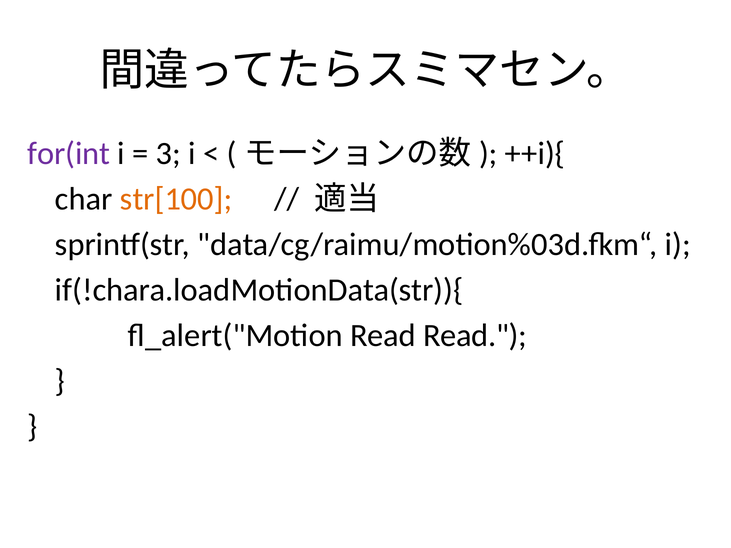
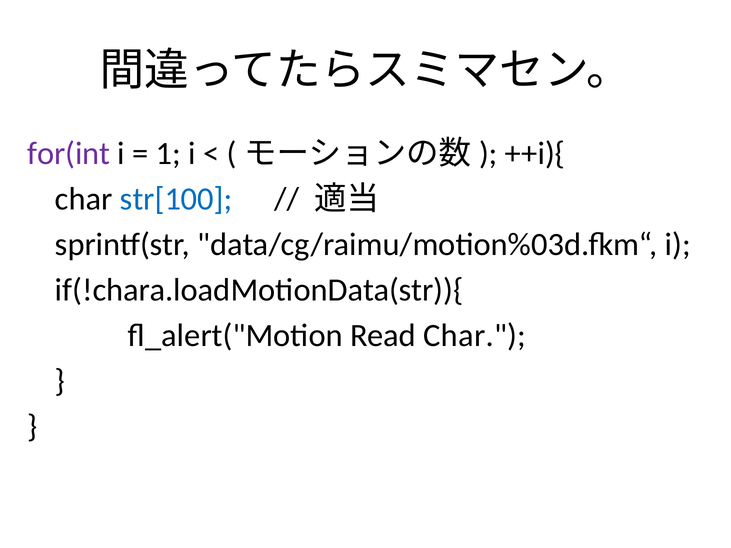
3: 3 -> 1
str[100 colour: orange -> blue
Read Read: Read -> Char
